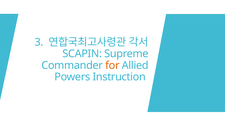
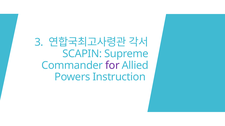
for colour: orange -> purple
